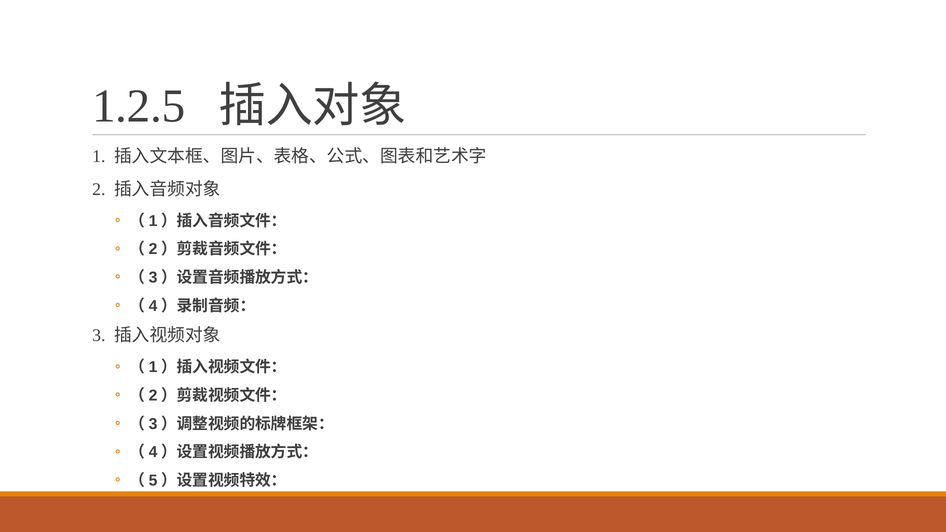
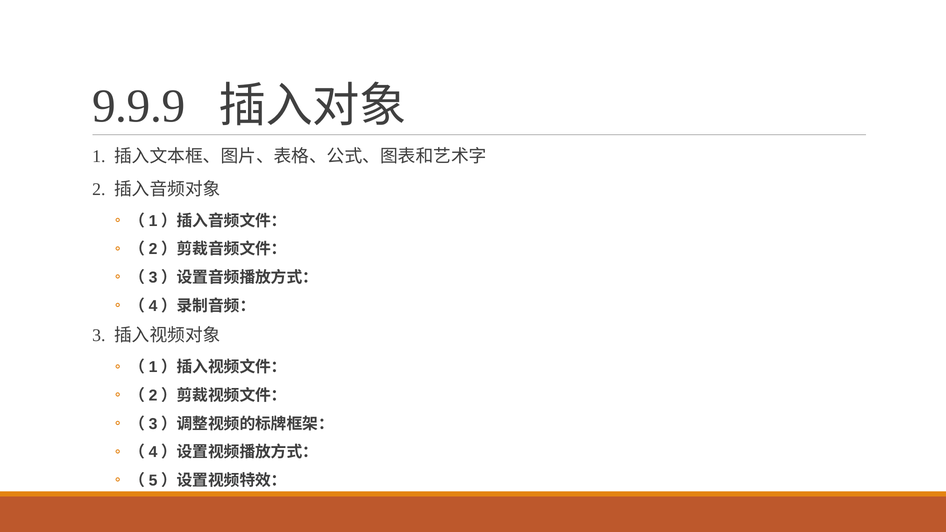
1.2.5: 1.2.5 -> 9.9.9
